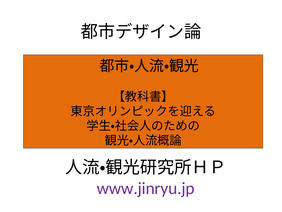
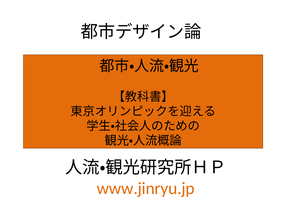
www.jinryu.jp colour: purple -> orange
